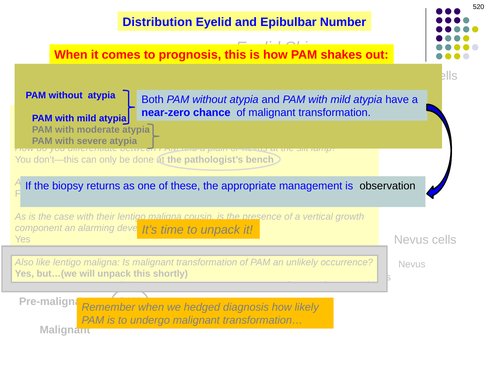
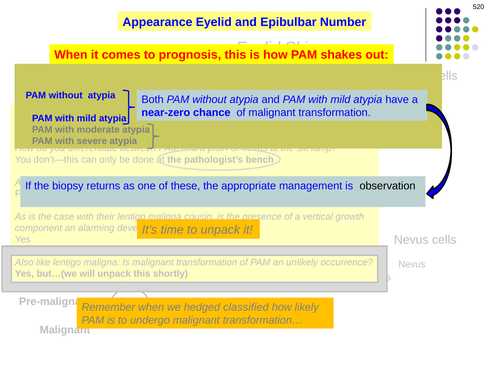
Distribution: Distribution -> Appearance
diagnosis: diagnosis -> classified
